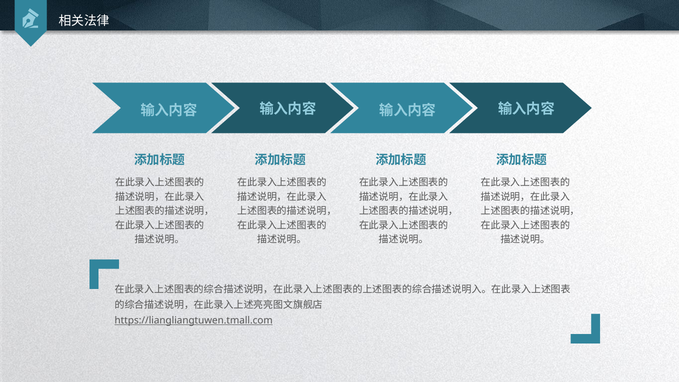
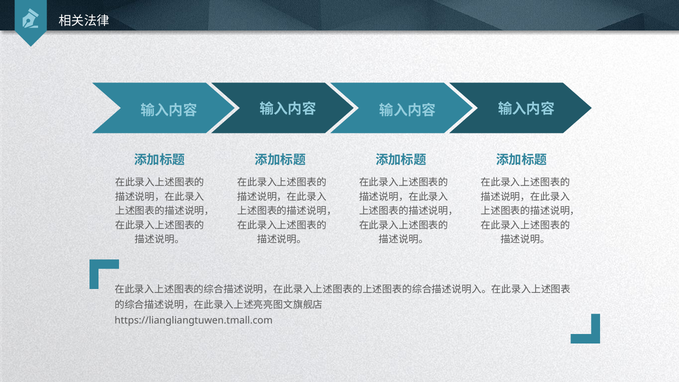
https://liangliangtuwen.tmall.com underline: present -> none
